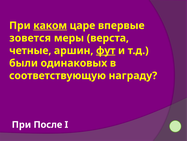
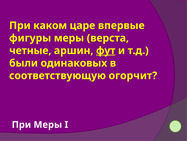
каком underline: present -> none
зовется: зовется -> фигуры
награду: награду -> огорчит
При После: После -> Меры
